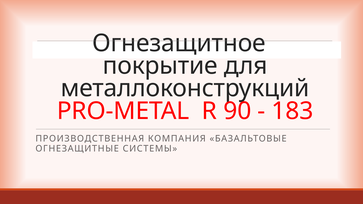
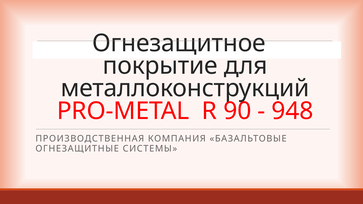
183: 183 -> 948
